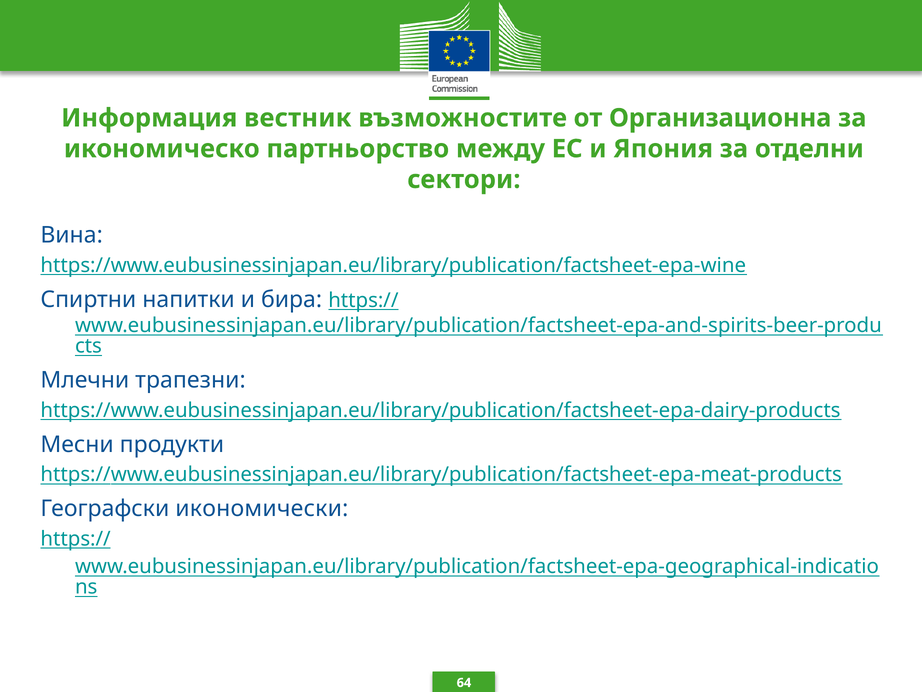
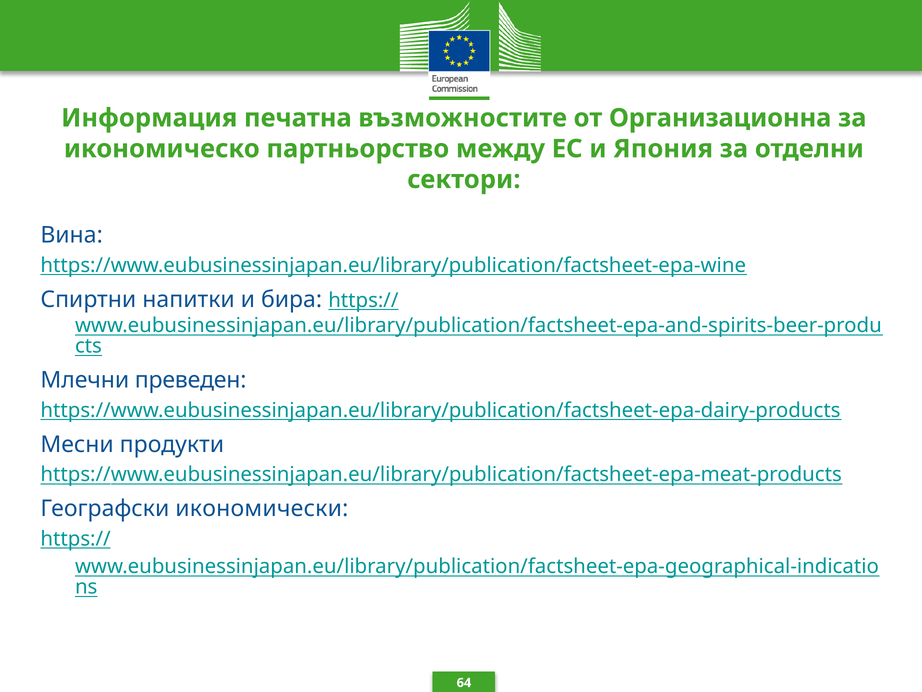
вестник: вестник -> печатна
трапезни: трапезни -> преведен
